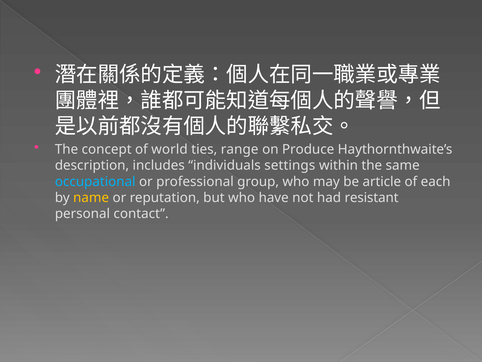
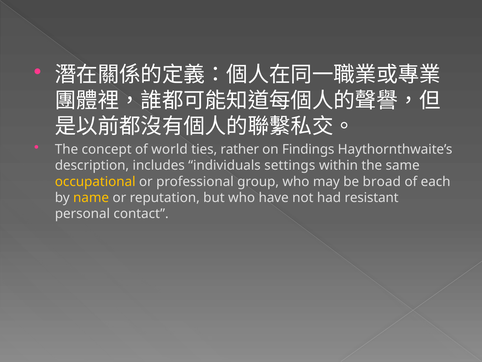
range: range -> rather
Produce: Produce -> Findings
occupational colour: light blue -> yellow
article: article -> broad
